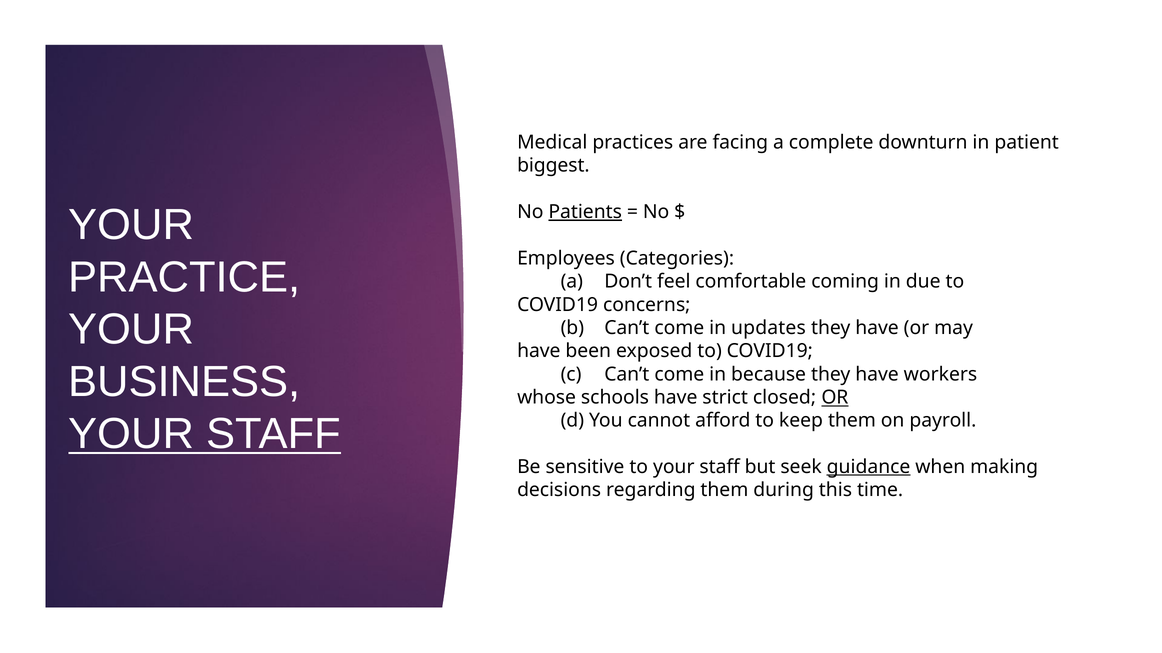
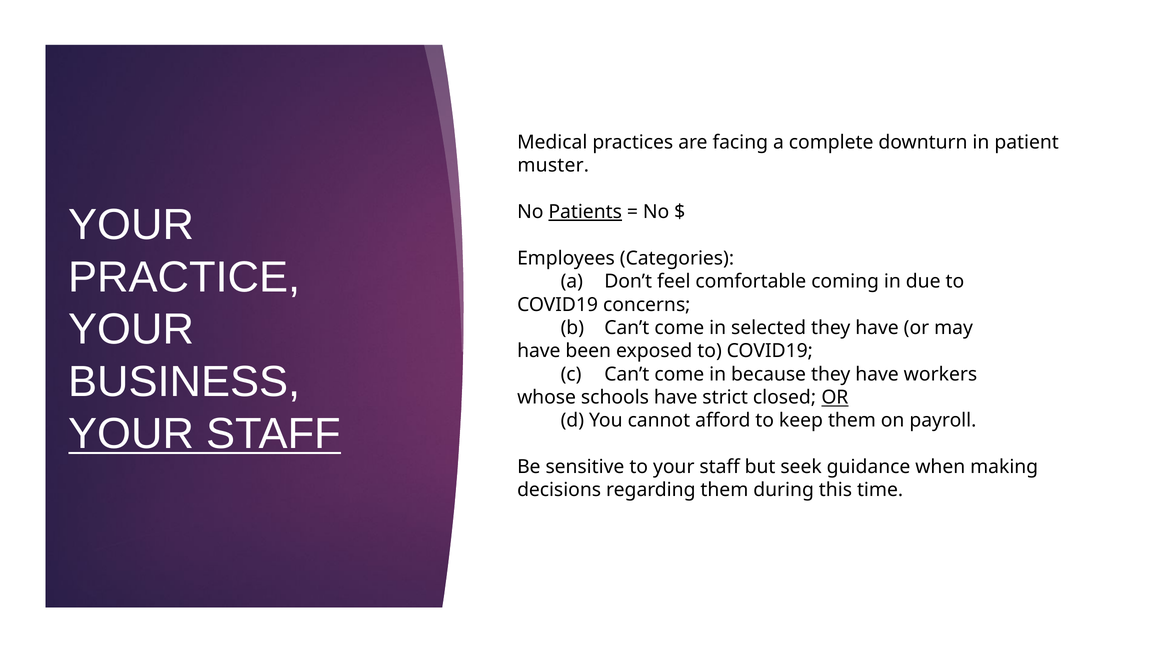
biggest: biggest -> muster
updates: updates -> selected
guidance underline: present -> none
